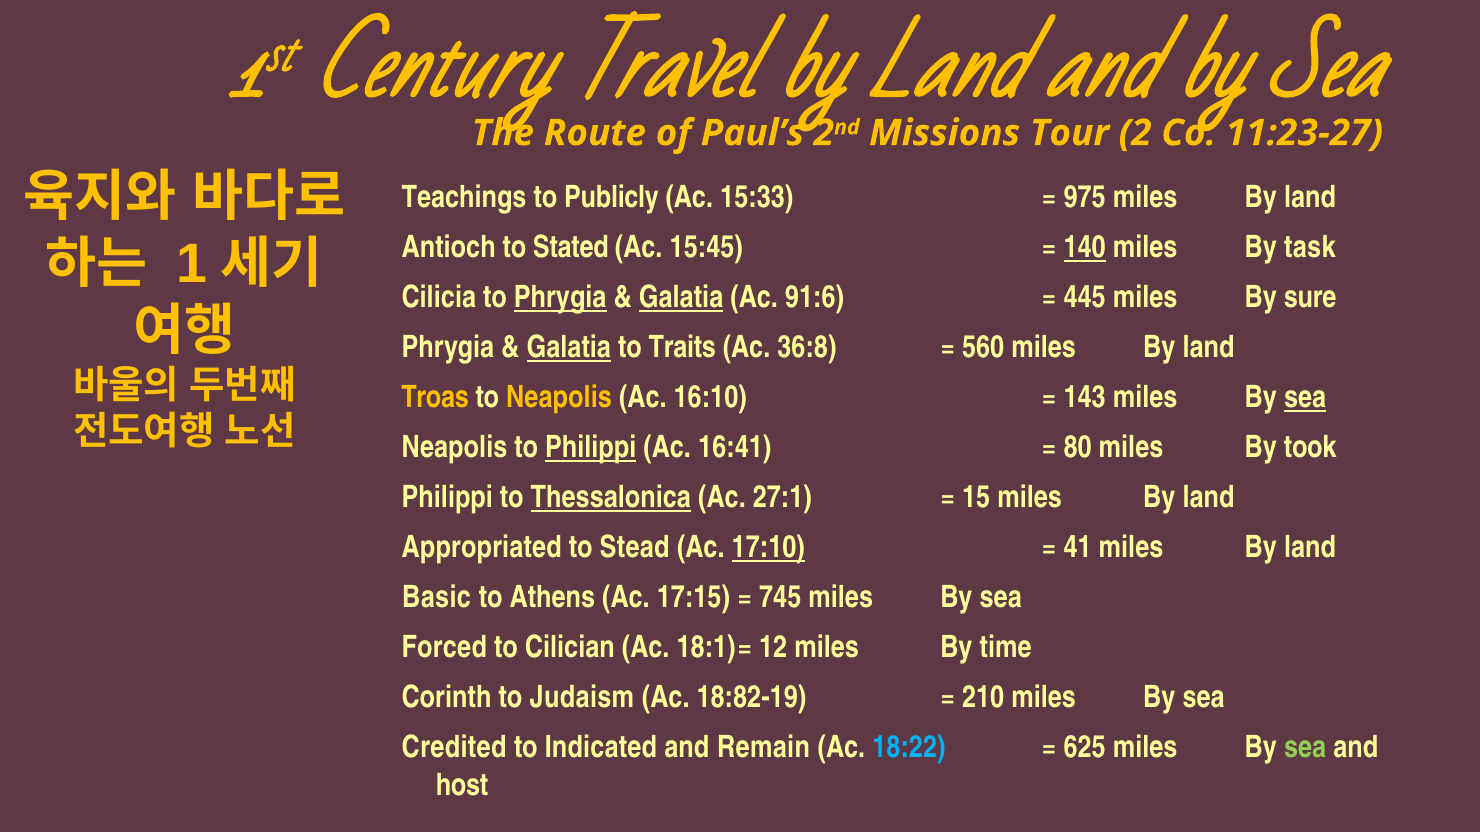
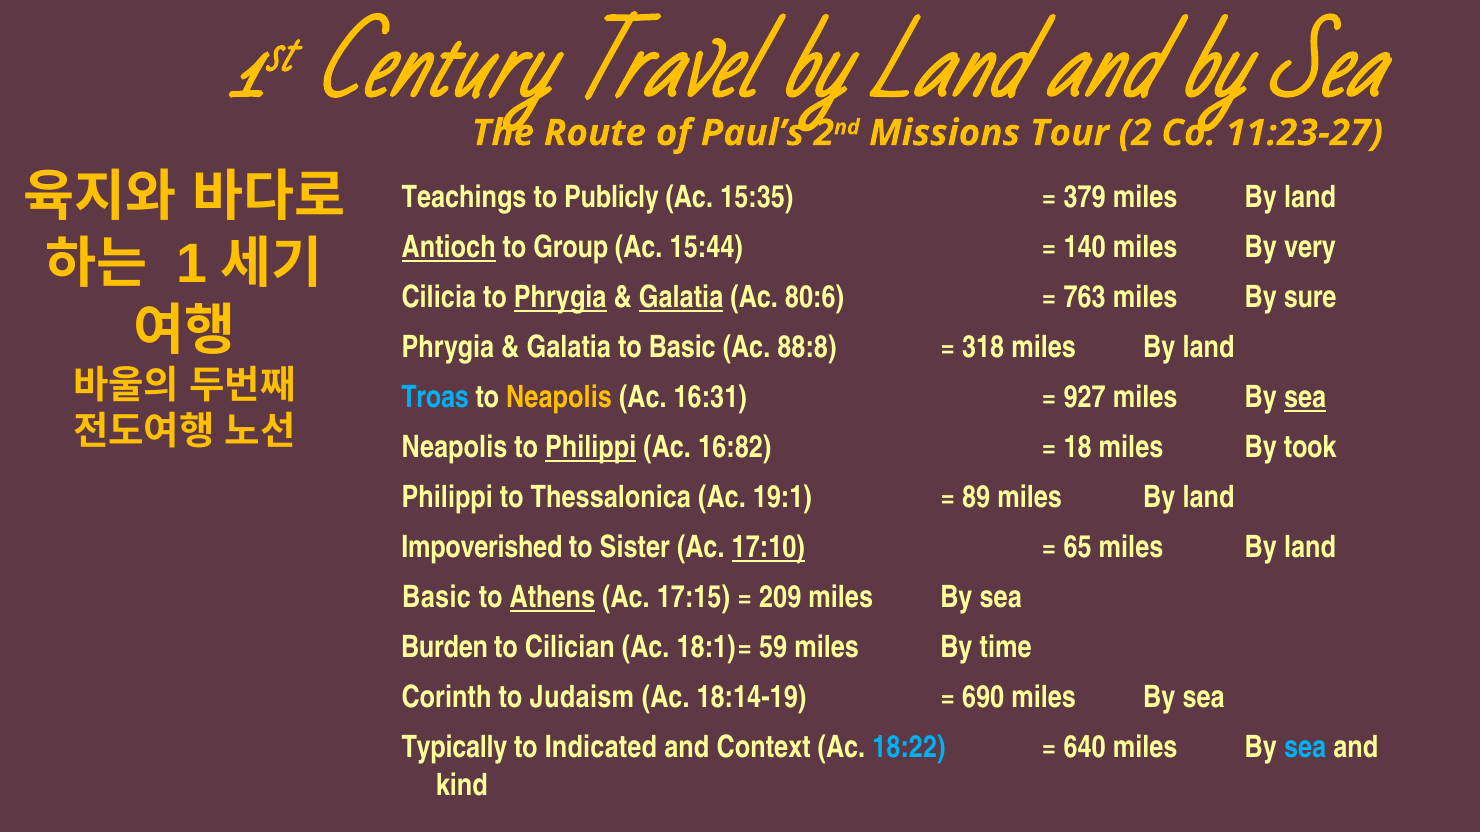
15:33: 15:33 -> 15:35
975: 975 -> 379
Antioch underline: none -> present
Stated: Stated -> Group
15:45: 15:45 -> 15:44
140 underline: present -> none
task: task -> very
91:6: 91:6 -> 80:6
445: 445 -> 763
Galatia at (569, 348) underline: present -> none
to Traits: Traits -> Basic
36:8: 36:8 -> 88:8
560: 560 -> 318
Troas colour: yellow -> light blue
16:10: 16:10 -> 16:31
143: 143 -> 927
16:41: 16:41 -> 16:82
80: 80 -> 18
Thessalonica underline: present -> none
27:1: 27:1 -> 19:1
15: 15 -> 89
Appropriated: Appropriated -> Impoverished
Stead: Stead -> Sister
41: 41 -> 65
Athens underline: none -> present
745: 745 -> 209
Forced: Forced -> Burden
12: 12 -> 59
18:82-19: 18:82-19 -> 18:14-19
210: 210 -> 690
Credited: Credited -> Typically
Remain: Remain -> Context
625: 625 -> 640
sea at (1305, 748) colour: light green -> light blue
host: host -> kind
